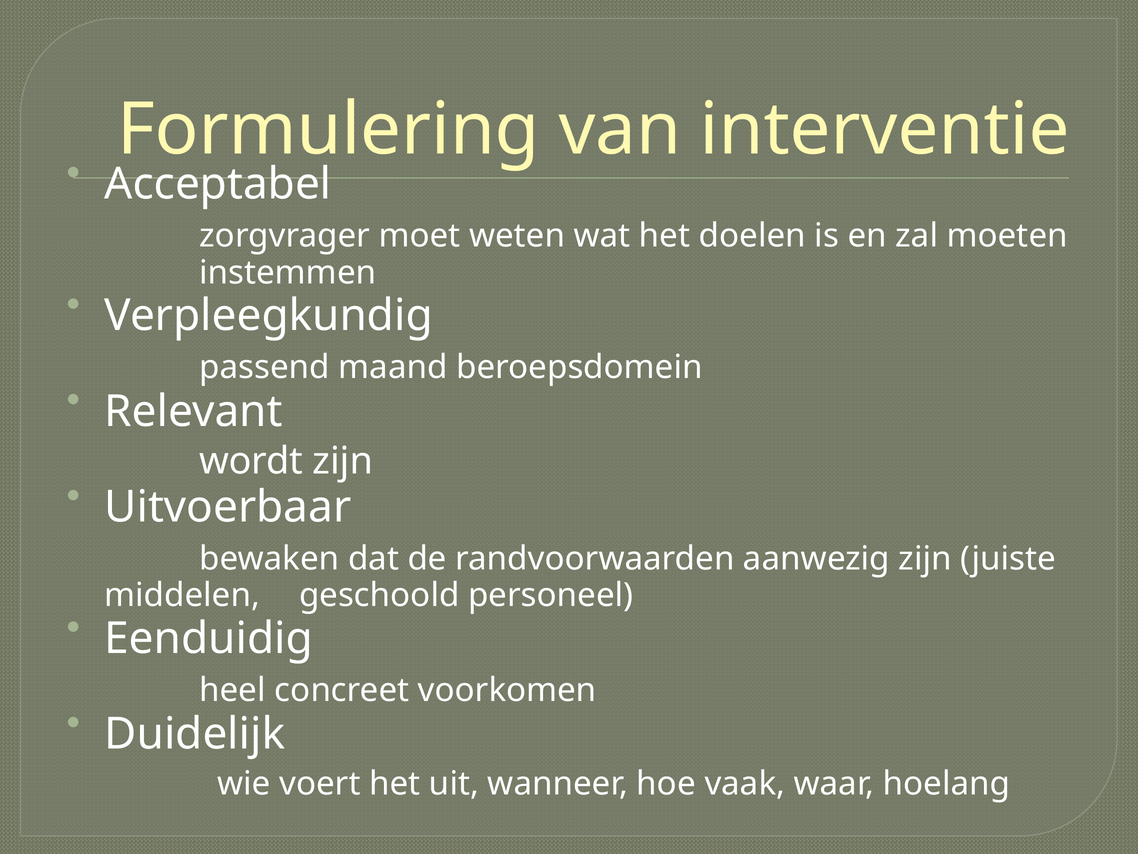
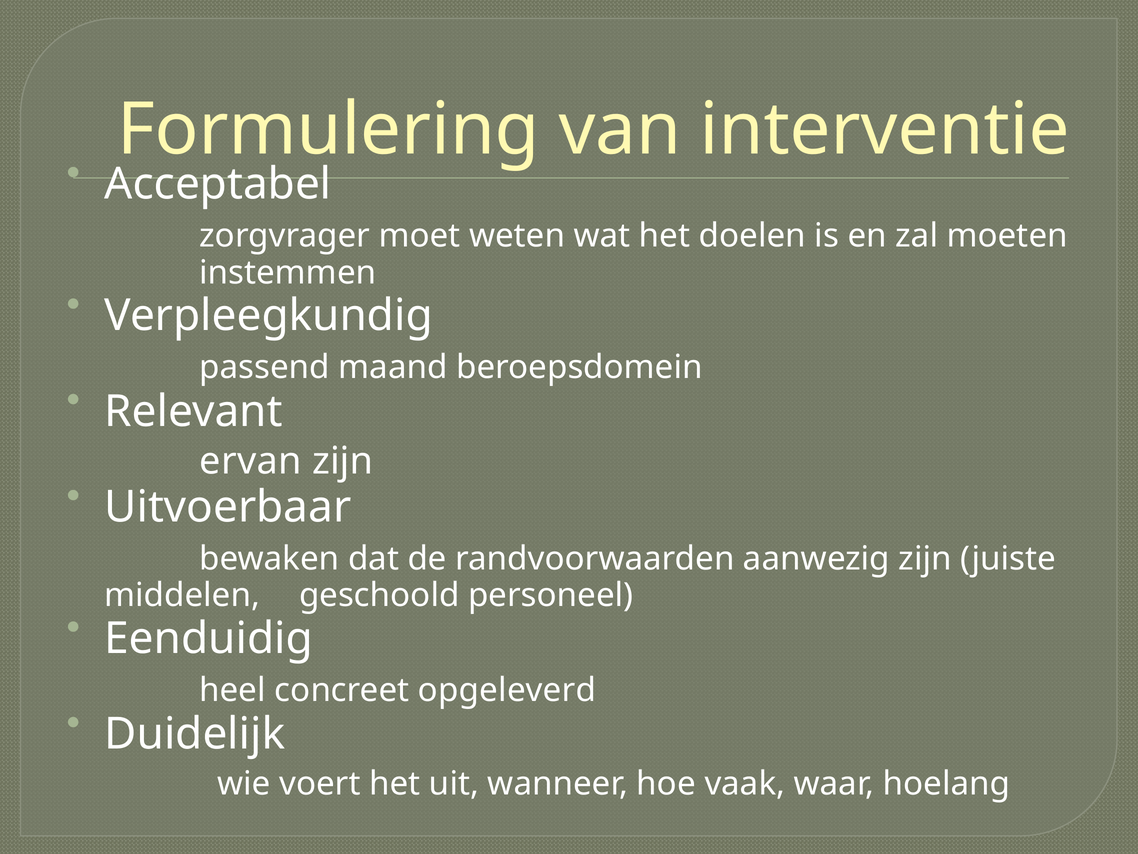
wordt: wordt -> ervan
voorkomen: voorkomen -> opgeleverd
